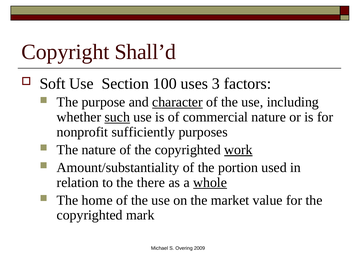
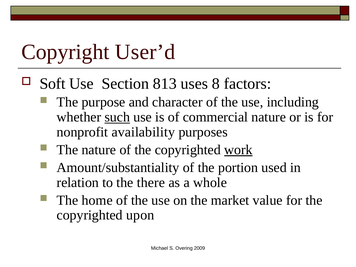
Shall’d: Shall’d -> User’d
100: 100 -> 813
3: 3 -> 8
character underline: present -> none
sufficiently: sufficiently -> availability
whole underline: present -> none
mark: mark -> upon
